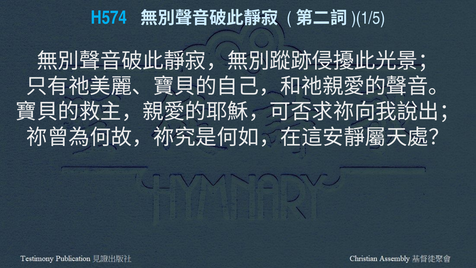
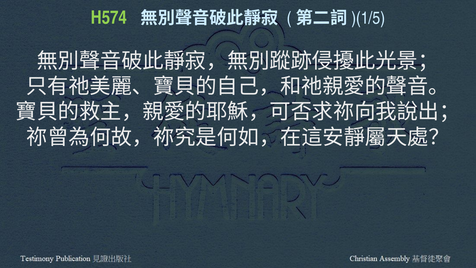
H574 colour: light blue -> light green
